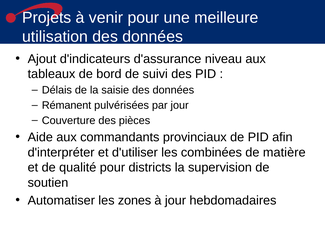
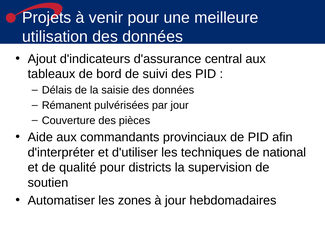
niveau: niveau -> central
combinées: combinées -> techniques
matière: matière -> national
